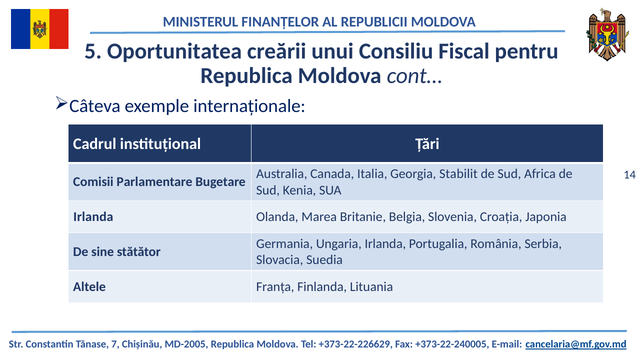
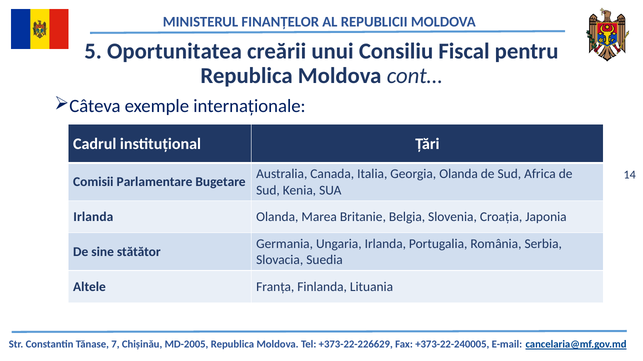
Georgia Stabilit: Stabilit -> Olanda
